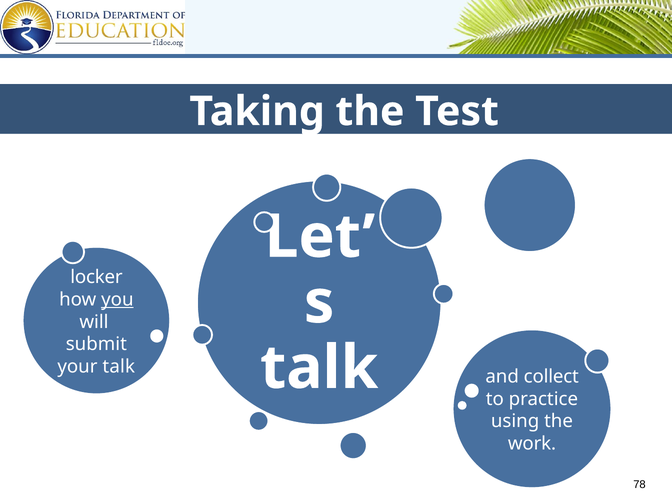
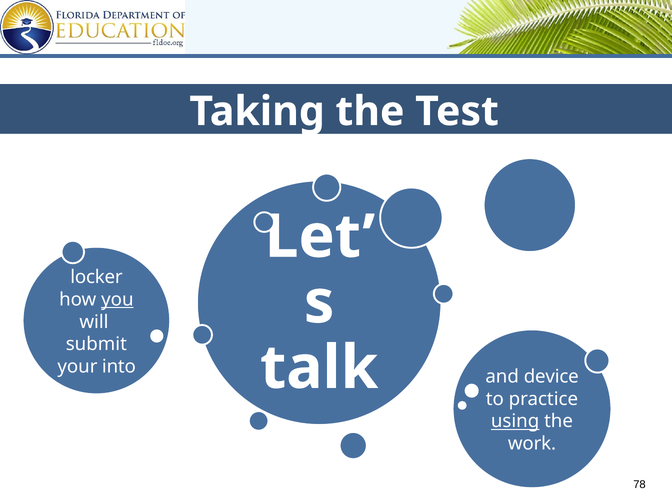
your talk: talk -> into
collect: collect -> device
using underline: none -> present
